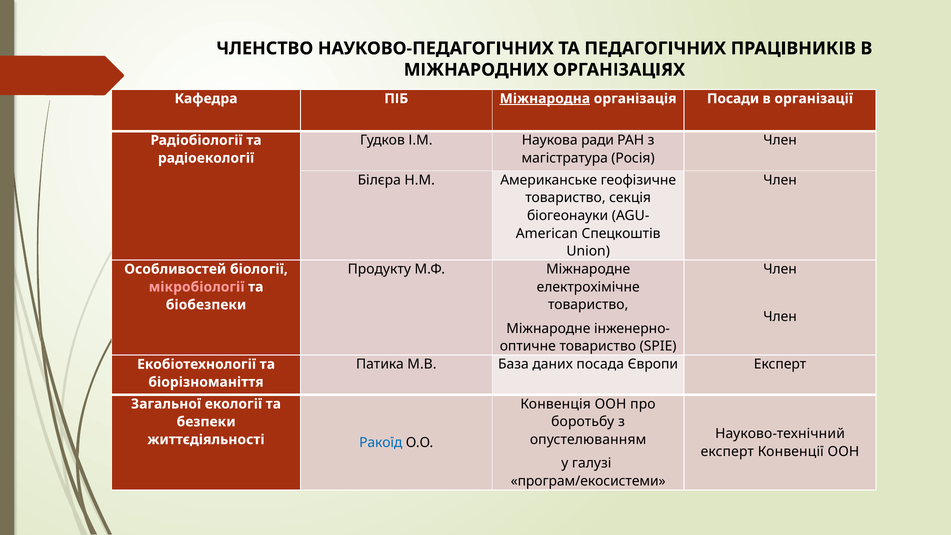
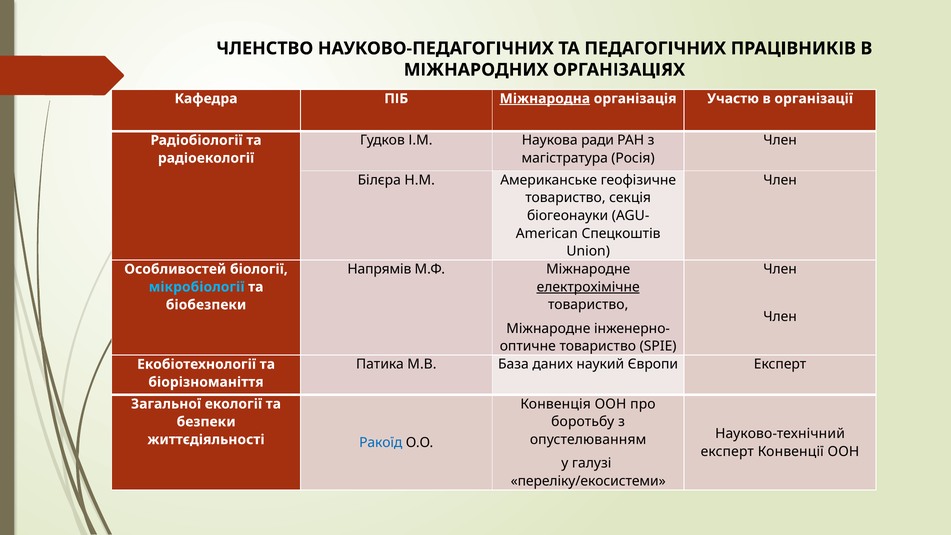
Посади: Посади -> Участю
Продукту: Продукту -> Напрямів
електрохімічне underline: none -> present
мікробіології colour: pink -> light blue
посада: посада -> наукий
програм/екосистеми: програм/екосистеми -> переліку/екосистеми
